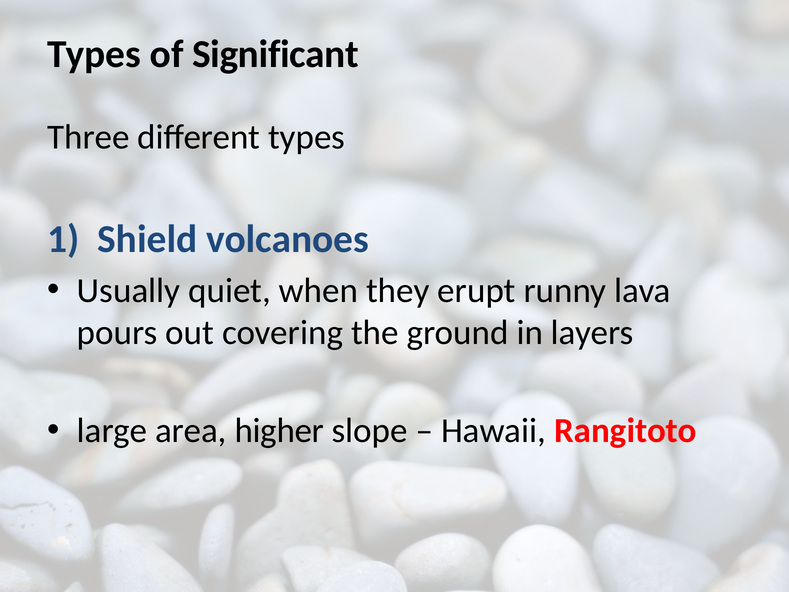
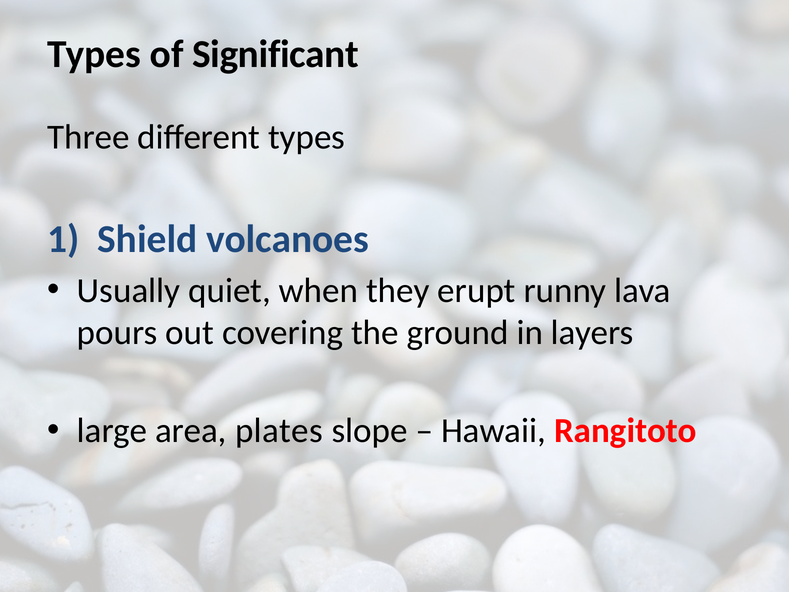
higher: higher -> plates
